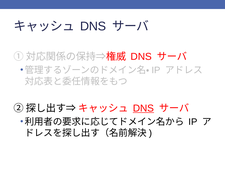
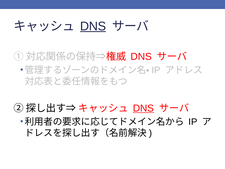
DNS at (93, 26) underline: none -> present
